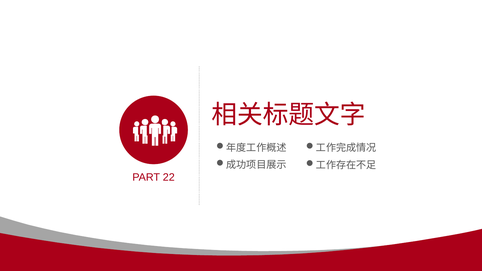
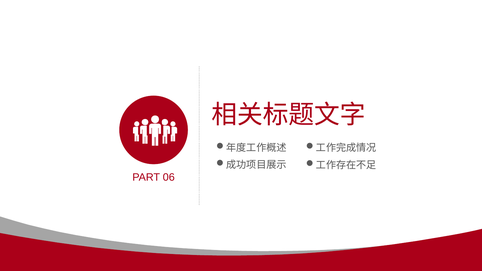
22: 22 -> 06
